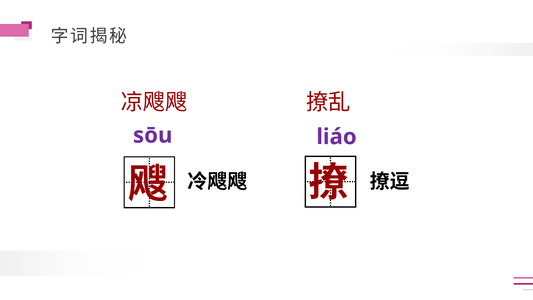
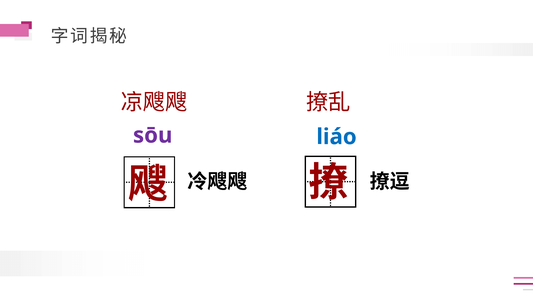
liáo colour: purple -> blue
